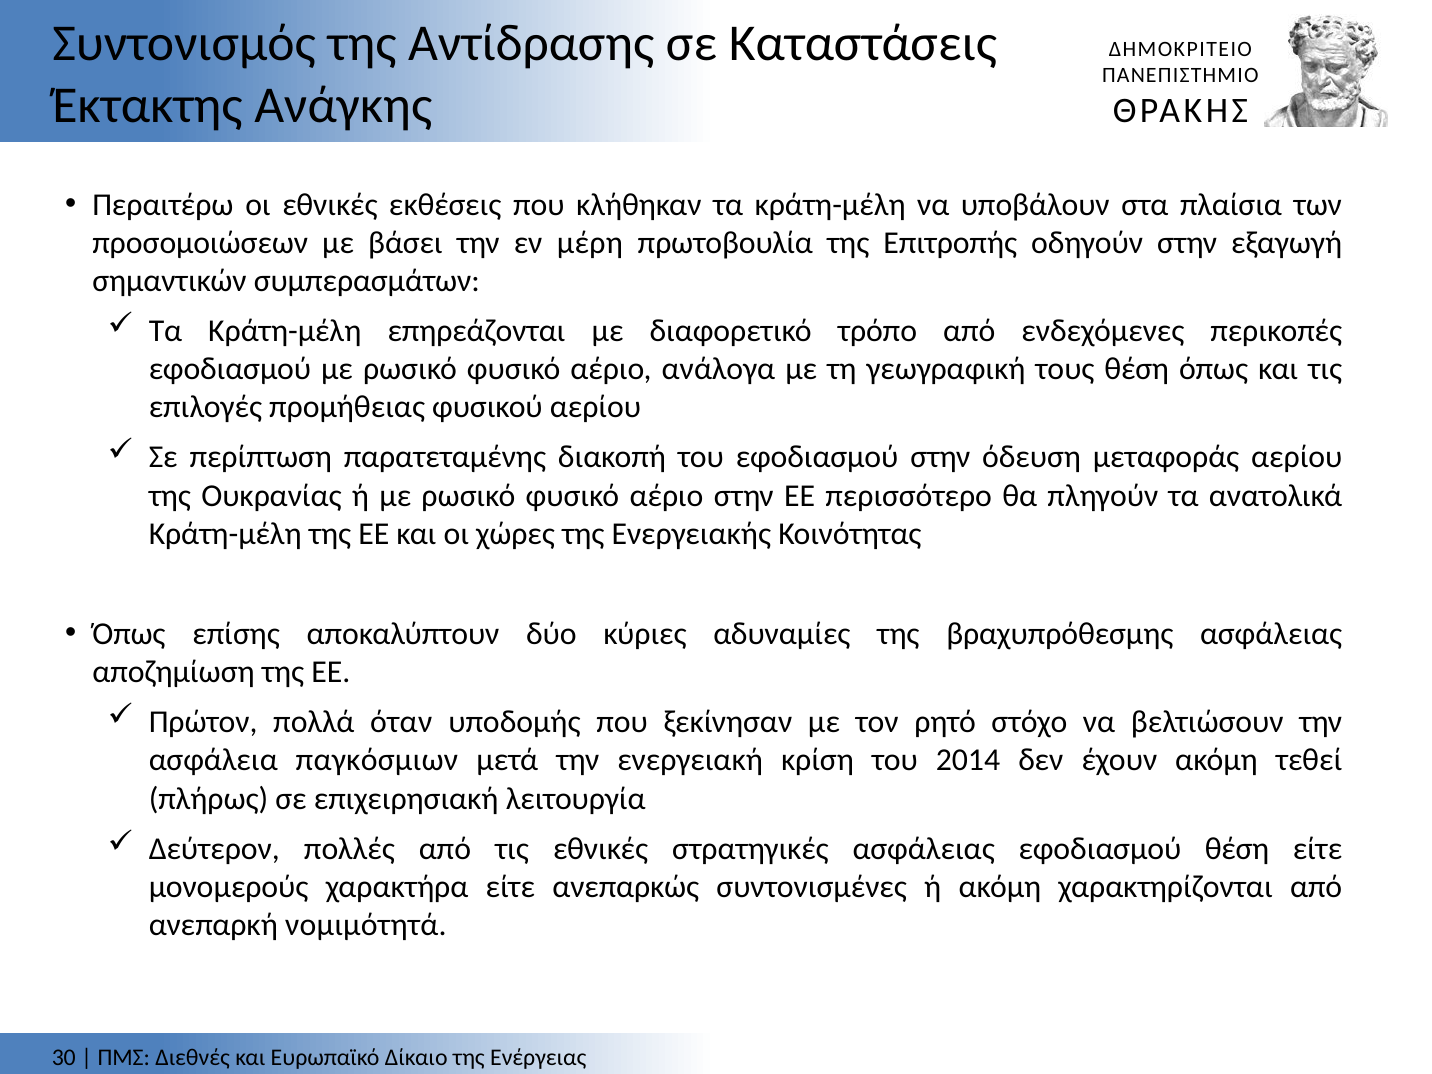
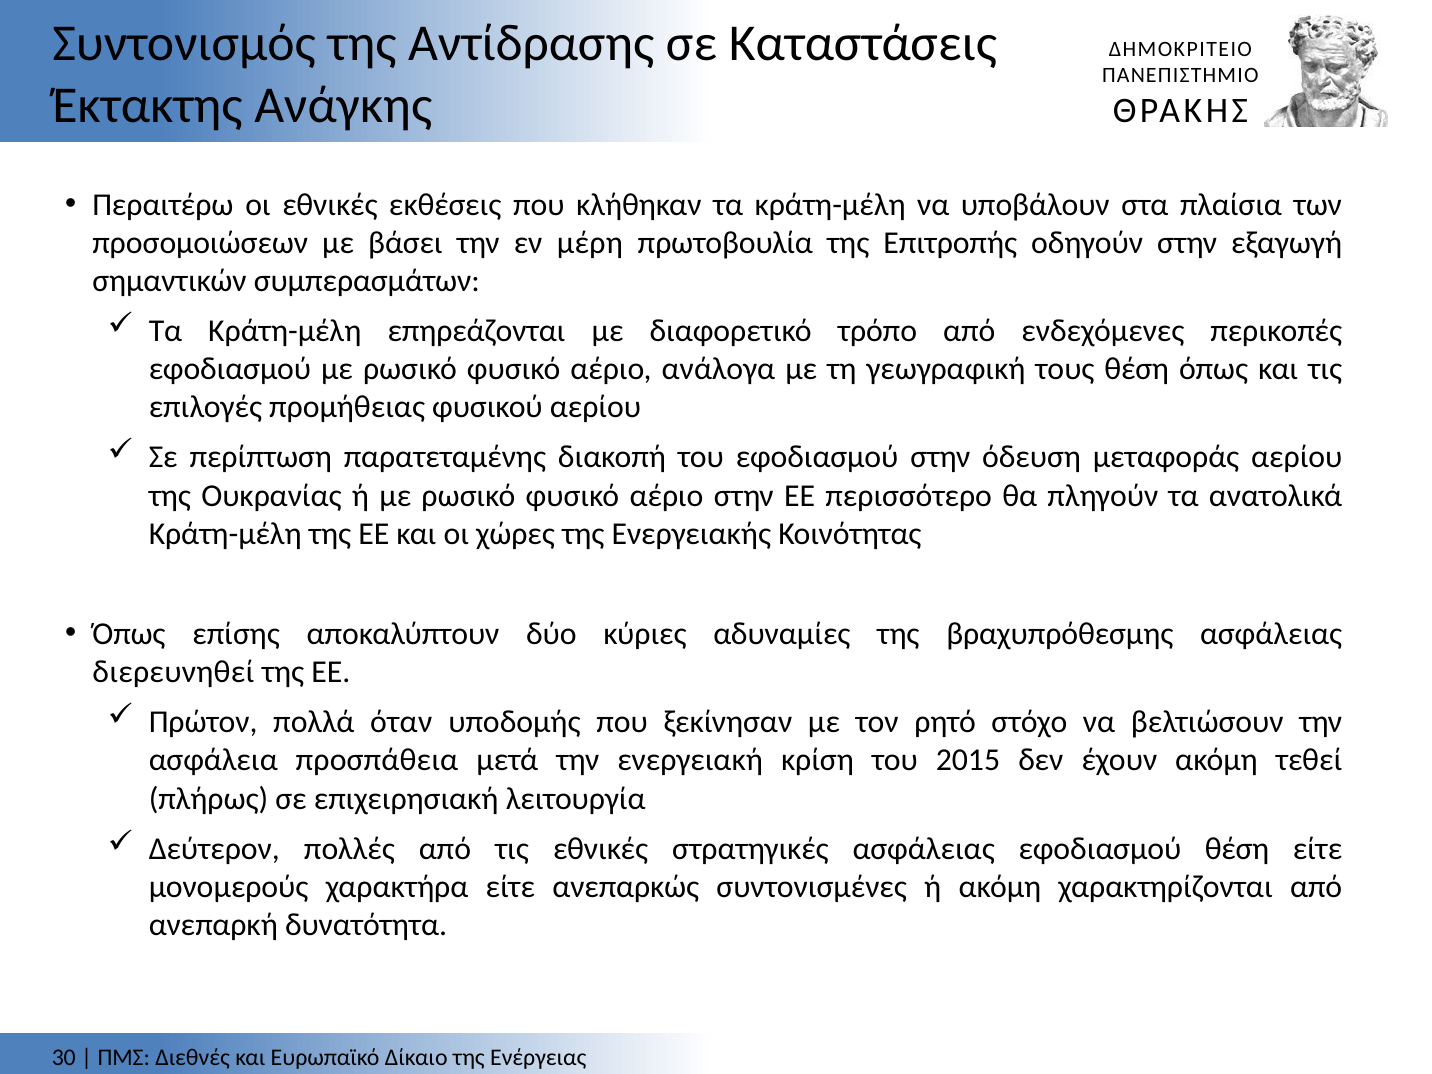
αποζημίωση: αποζημίωση -> διερευνηθεί
παγκόσμιων: παγκόσμιων -> προσπάθεια
2014: 2014 -> 2015
νομιμότητά: νομιμότητά -> δυνατότητα
